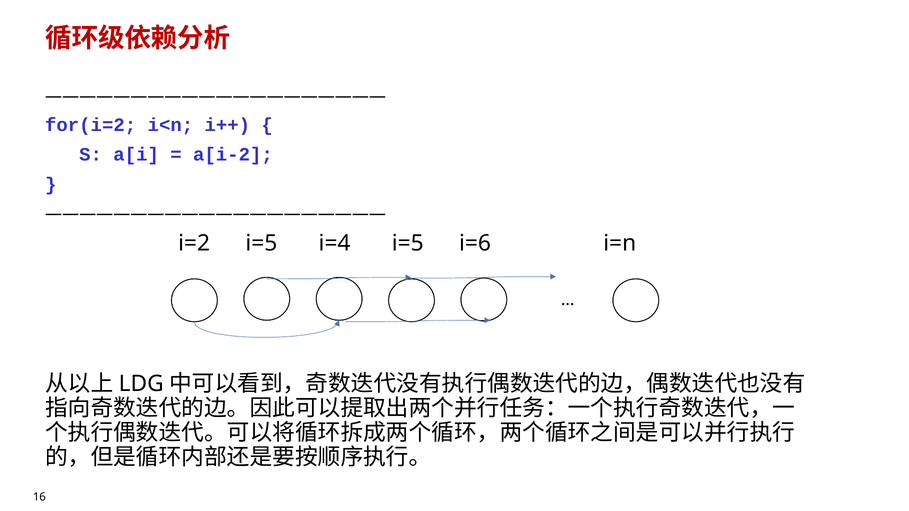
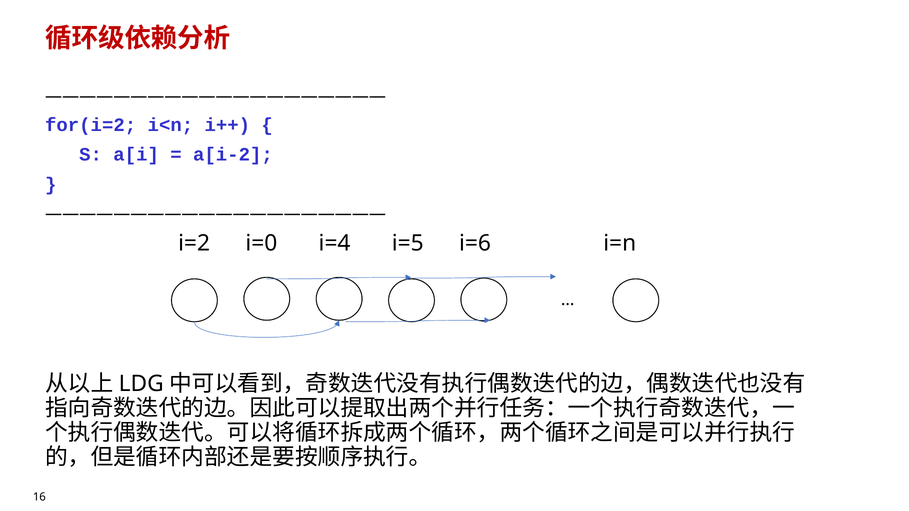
i=2 i=5: i=5 -> i=0
